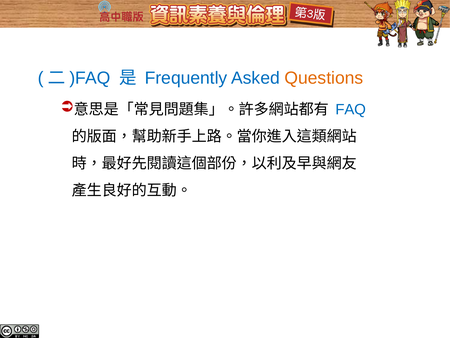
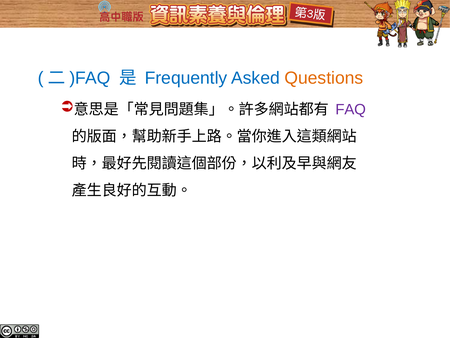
FAQ colour: blue -> purple
